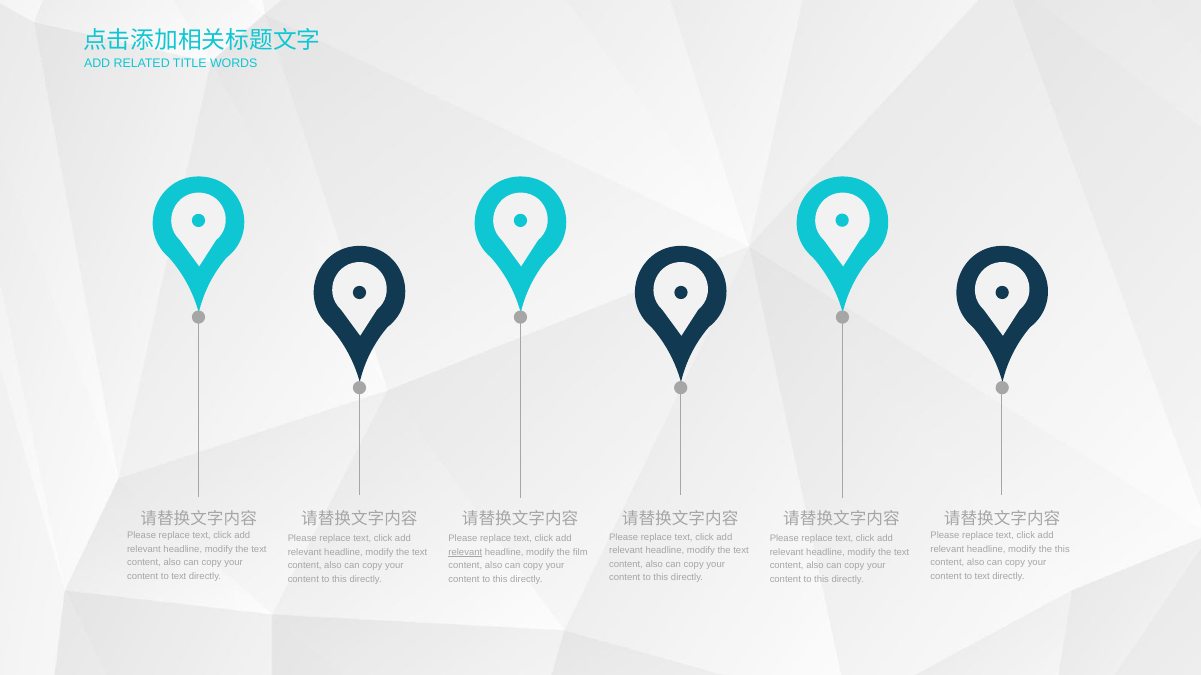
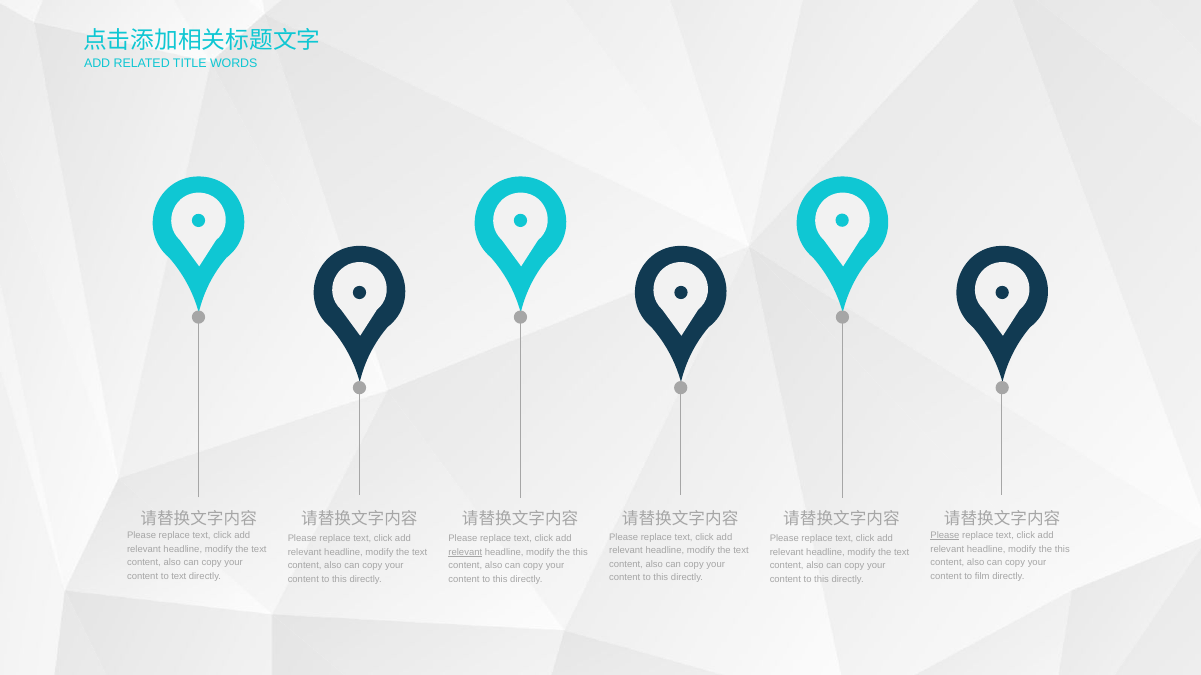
Please at (945, 536) underline: none -> present
film at (580, 552): film -> this
text at (982, 577): text -> film
